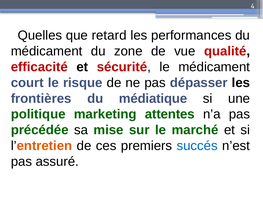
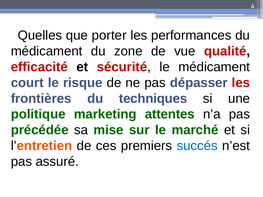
retard: retard -> porter
les at (241, 83) colour: black -> red
médiatique: médiatique -> techniques
